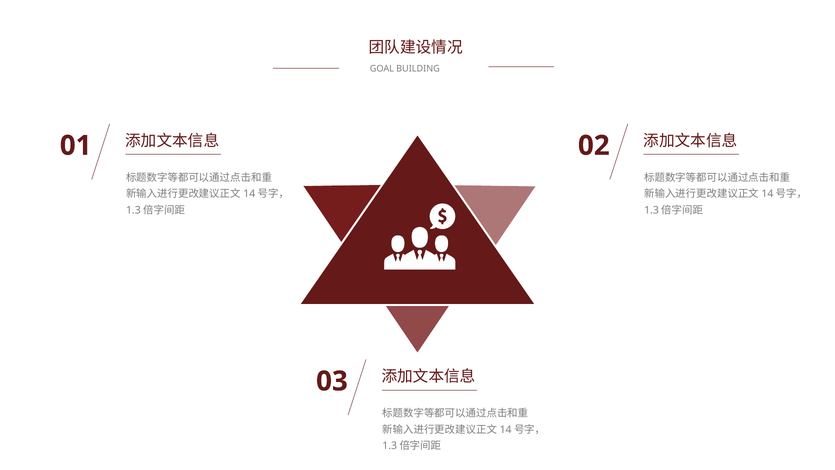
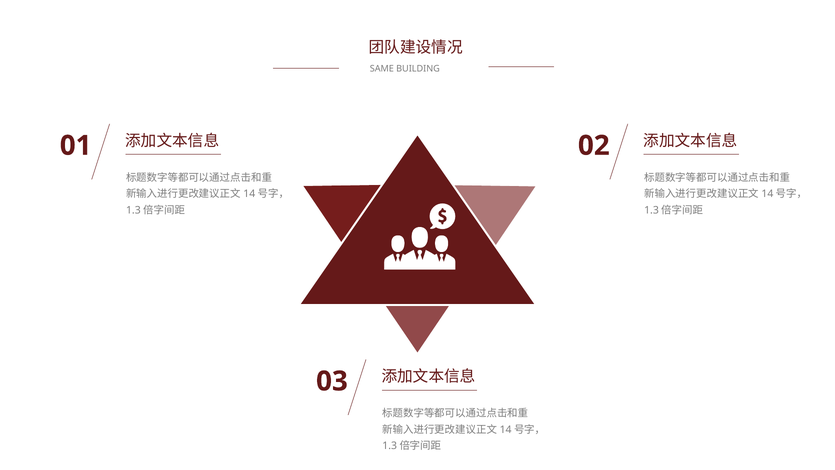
GOAL: GOAL -> SAME
